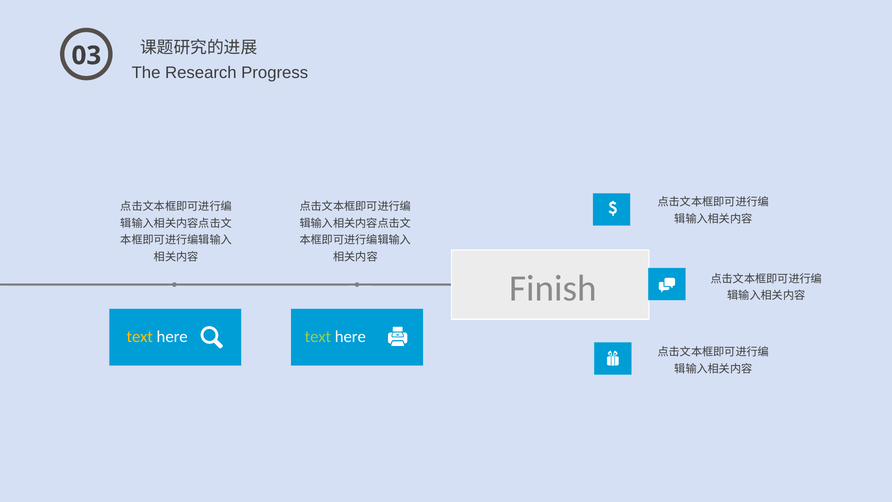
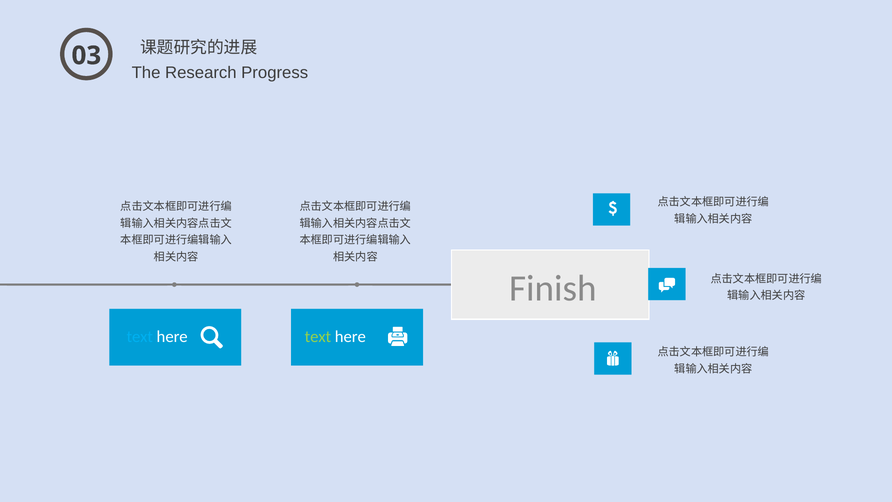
text at (140, 337) colour: yellow -> light blue
